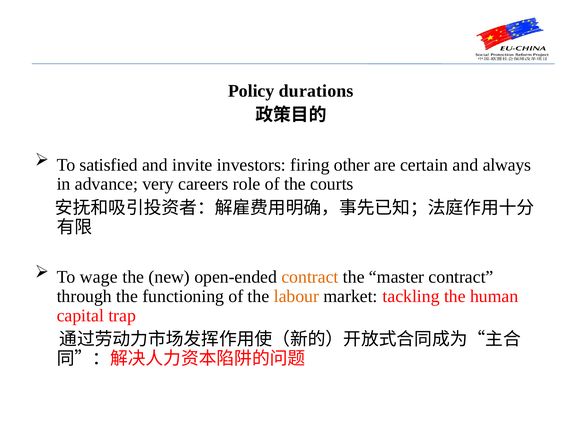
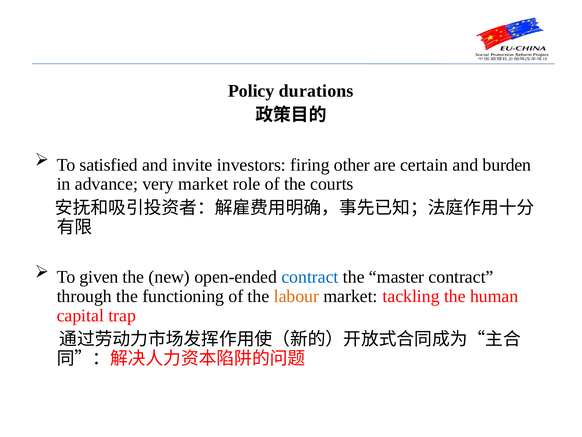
always: always -> burden
very careers: careers -> market
wage: wage -> given
contract at (310, 277) colour: orange -> blue
